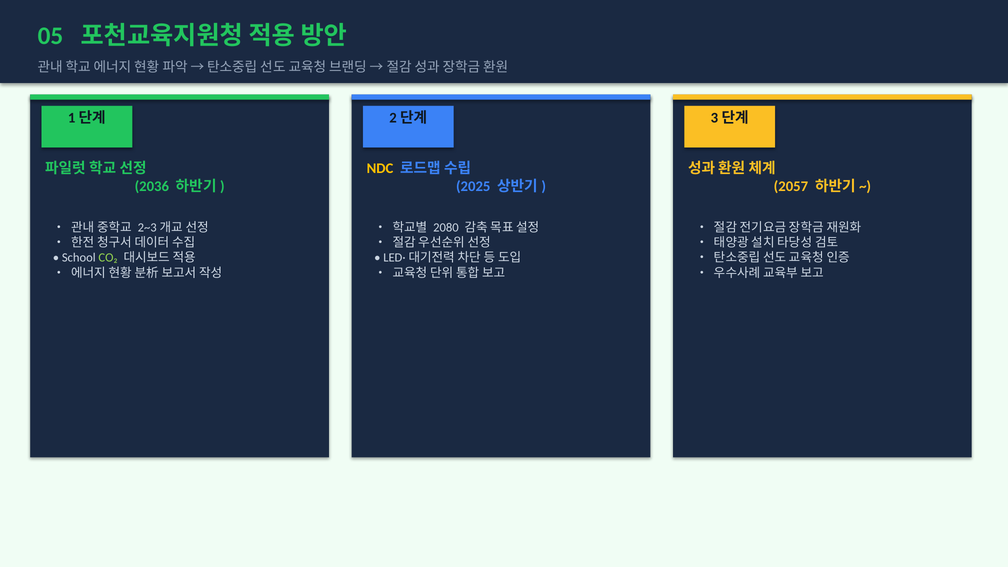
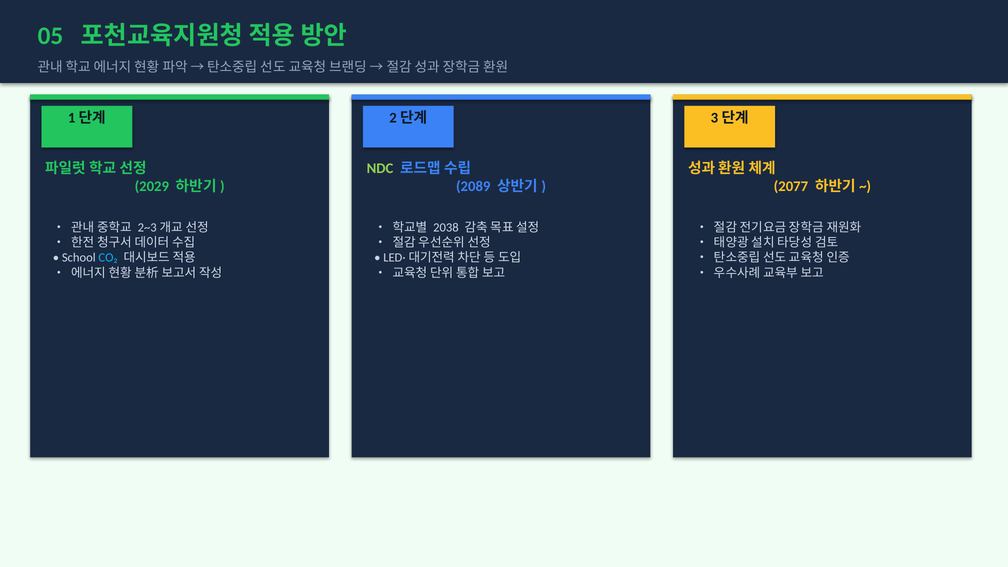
NDC colour: yellow -> light green
2036: 2036 -> 2029
2025: 2025 -> 2089
2057: 2057 -> 2077
2080: 2080 -> 2038
CO₂ colour: light green -> light blue
